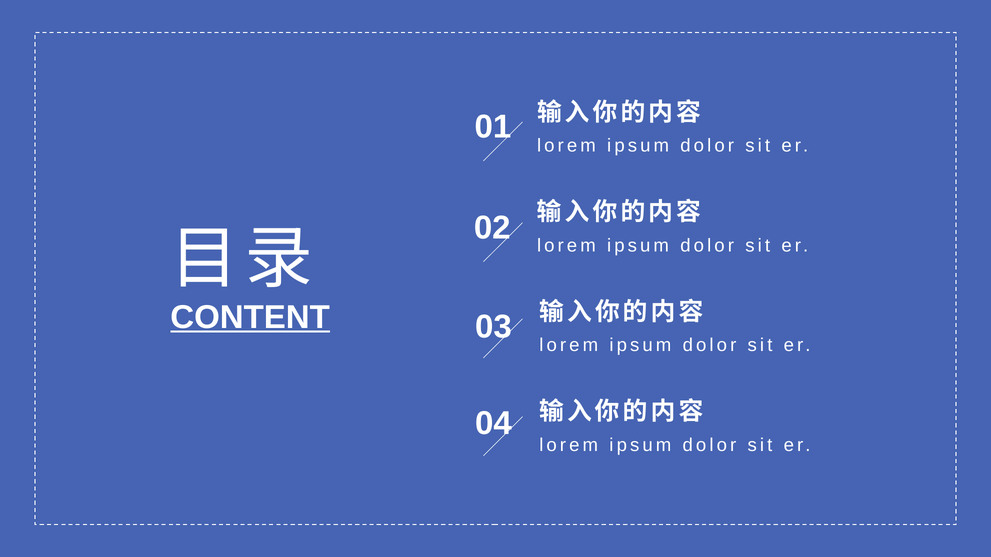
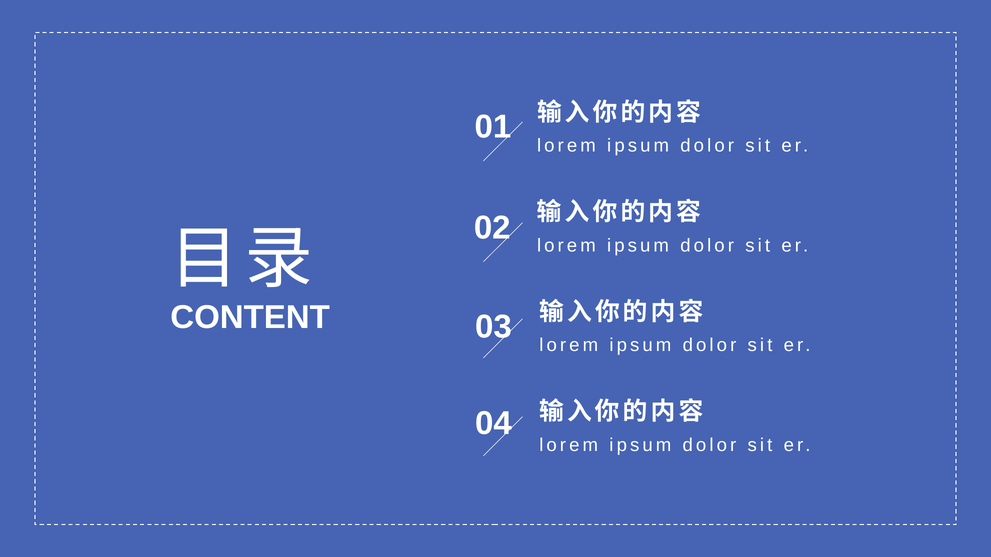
CONTENT underline: present -> none
